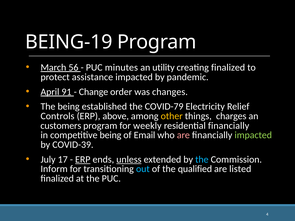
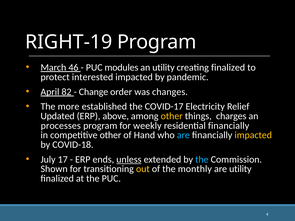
BEING-19: BEING-19 -> RIGHT-19
56: 56 -> 46
minutes: minutes -> modules
assistance: assistance -> interested
91: 91 -> 82
The being: being -> more
COVID-79: COVID-79 -> COVID-17
Controls: Controls -> Updated
customers: customers -> processes
competitive being: being -> other
Email: Email -> Hand
are at (183, 135) colour: pink -> light blue
impacted at (253, 135) colour: light green -> yellow
COVID-39: COVID-39 -> COVID-18
ERP at (83, 160) underline: present -> none
Inform: Inform -> Shown
out colour: light blue -> yellow
qualified: qualified -> monthly
are listed: listed -> utility
